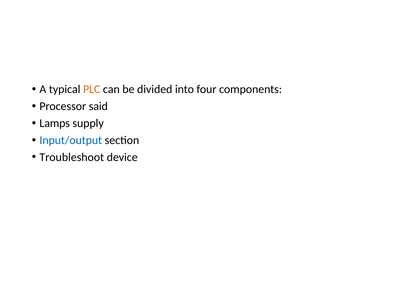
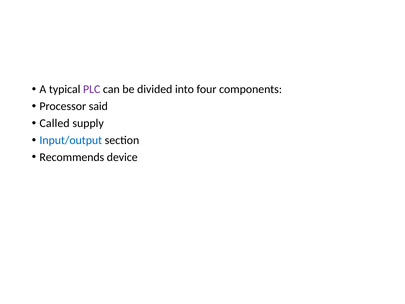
PLC colour: orange -> purple
Lamps: Lamps -> Called
Troubleshoot: Troubleshoot -> Recommends
